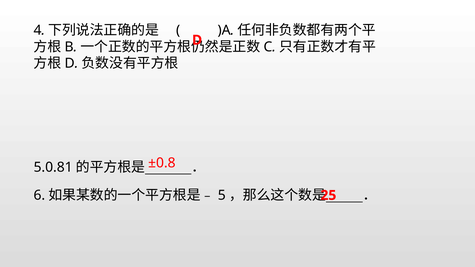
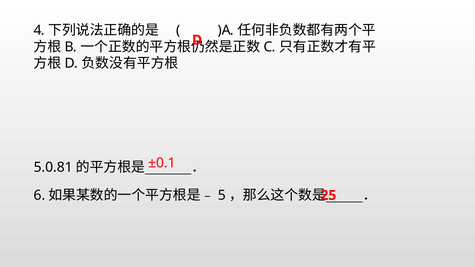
±0.8: ±0.8 -> ±0.1
